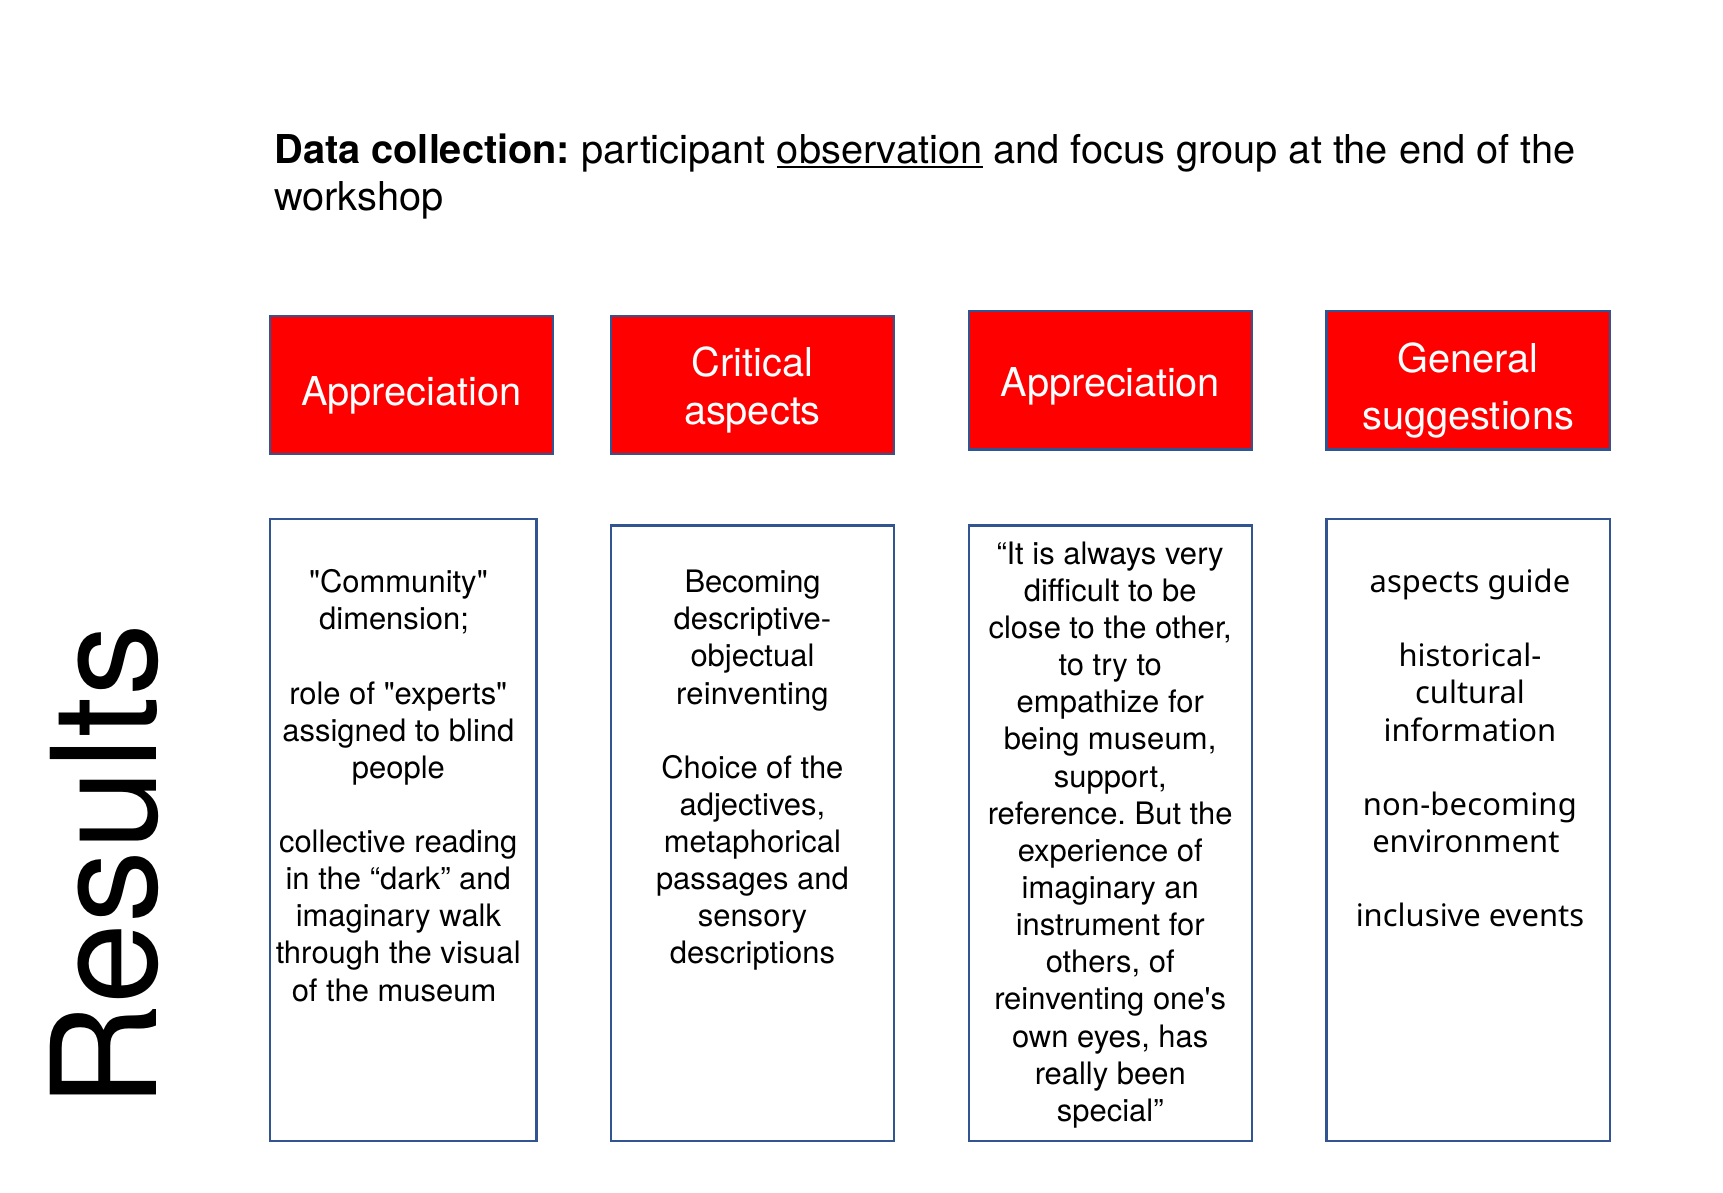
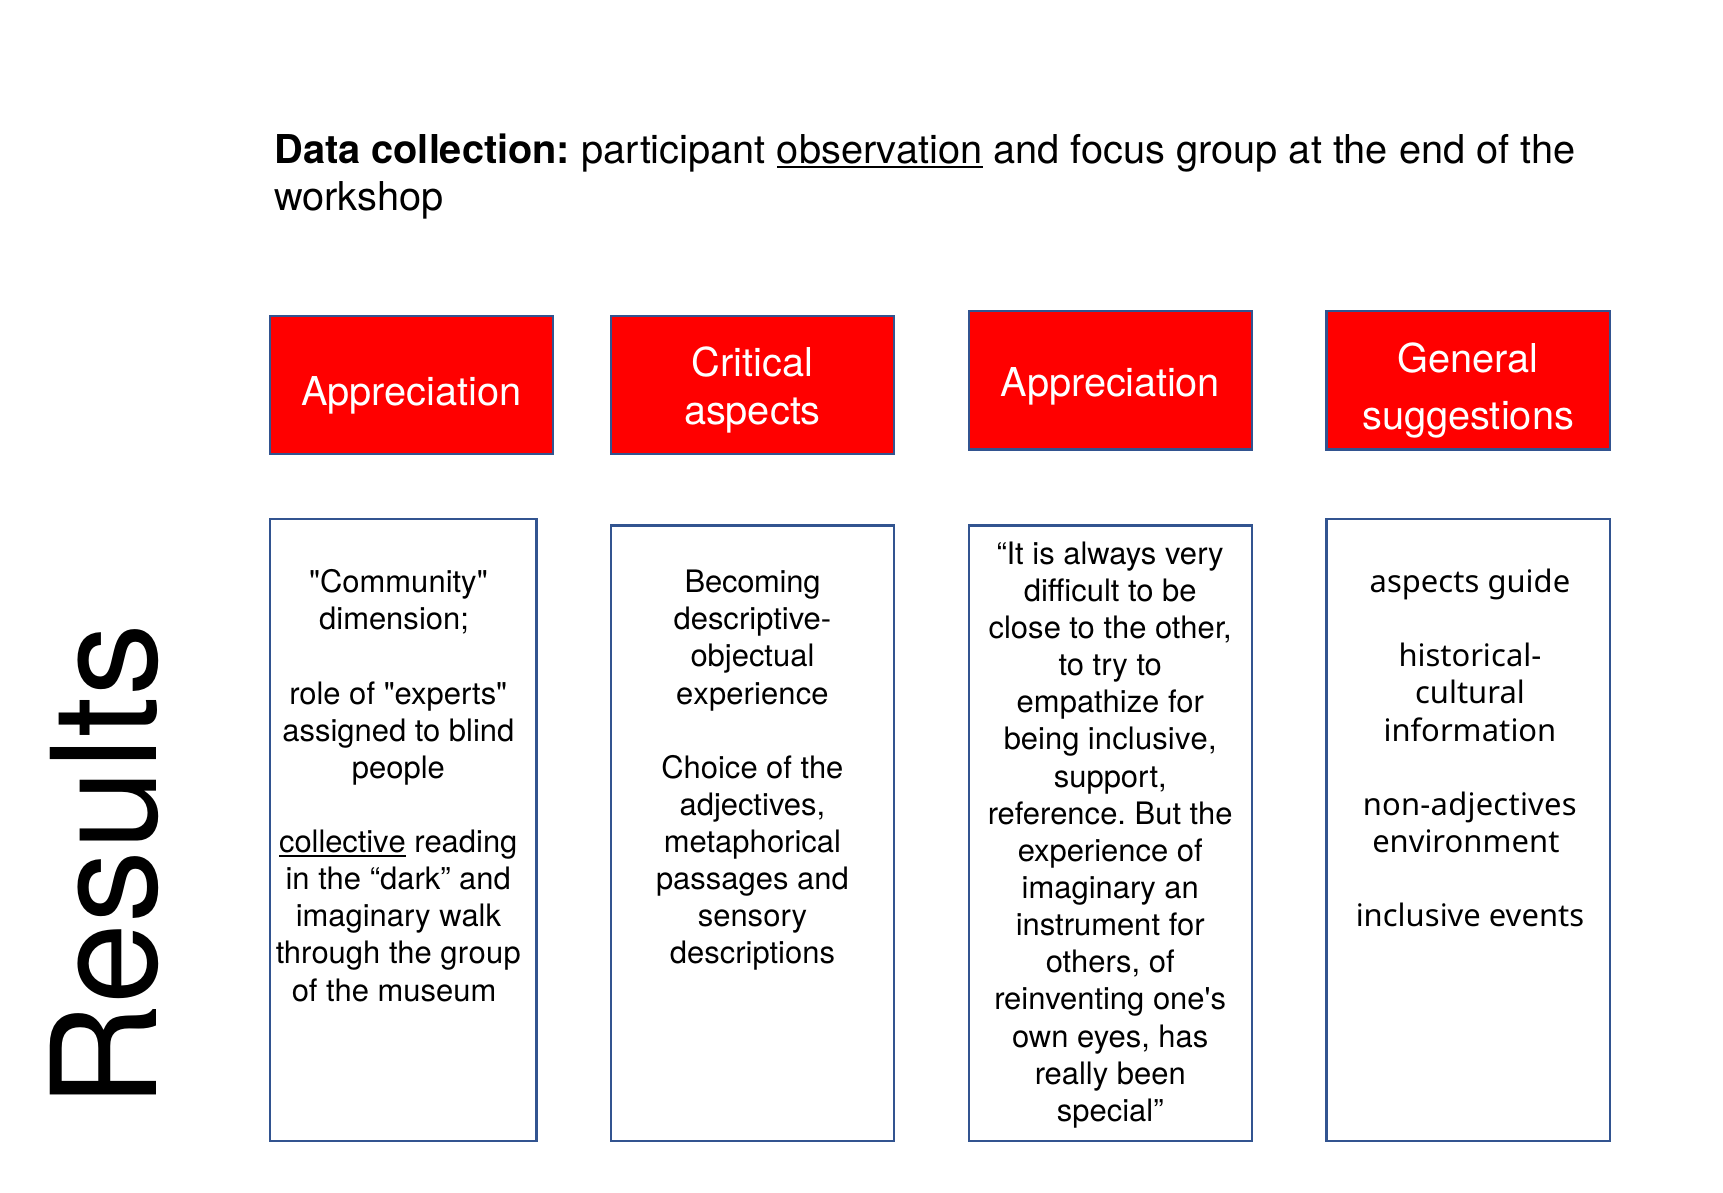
reinventing at (752, 694): reinventing -> experience
being museum: museum -> inclusive
non-becoming: non-becoming -> non-adjectives
collective underline: none -> present
the visual: visual -> group
